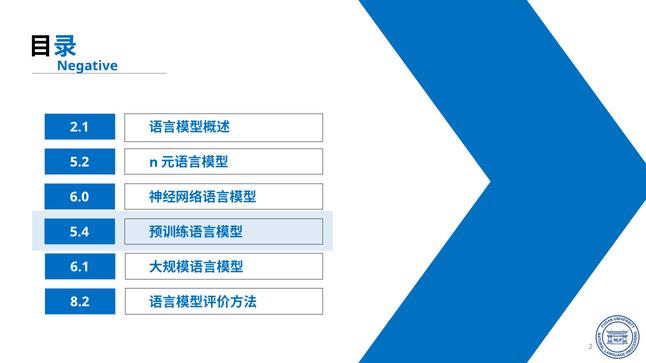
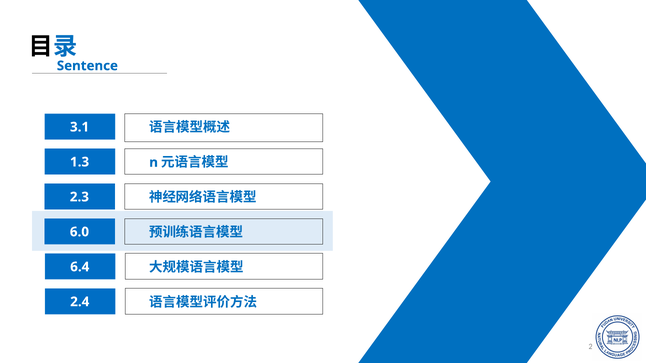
Negative: Negative -> Sentence
2.1: 2.1 -> 3.1
5.2: 5.2 -> 1.3
6.0: 6.0 -> 2.3
5.4: 5.4 -> 6.0
6.1: 6.1 -> 6.4
8.2: 8.2 -> 2.4
